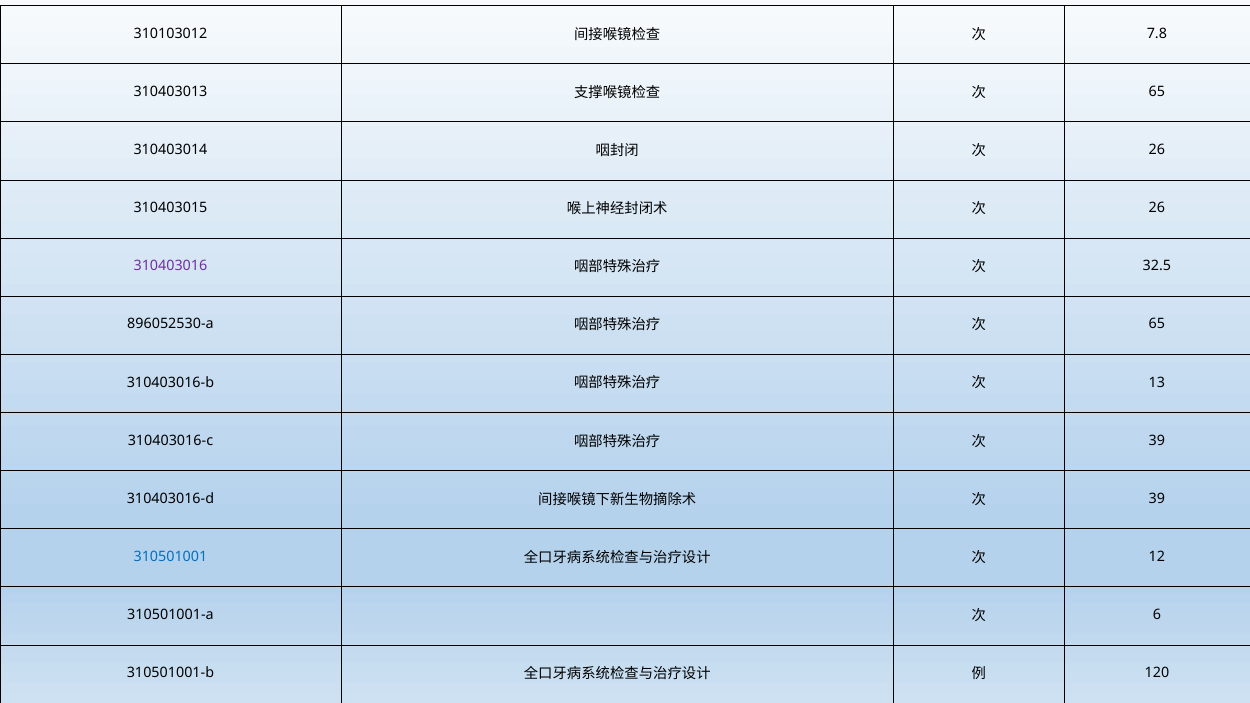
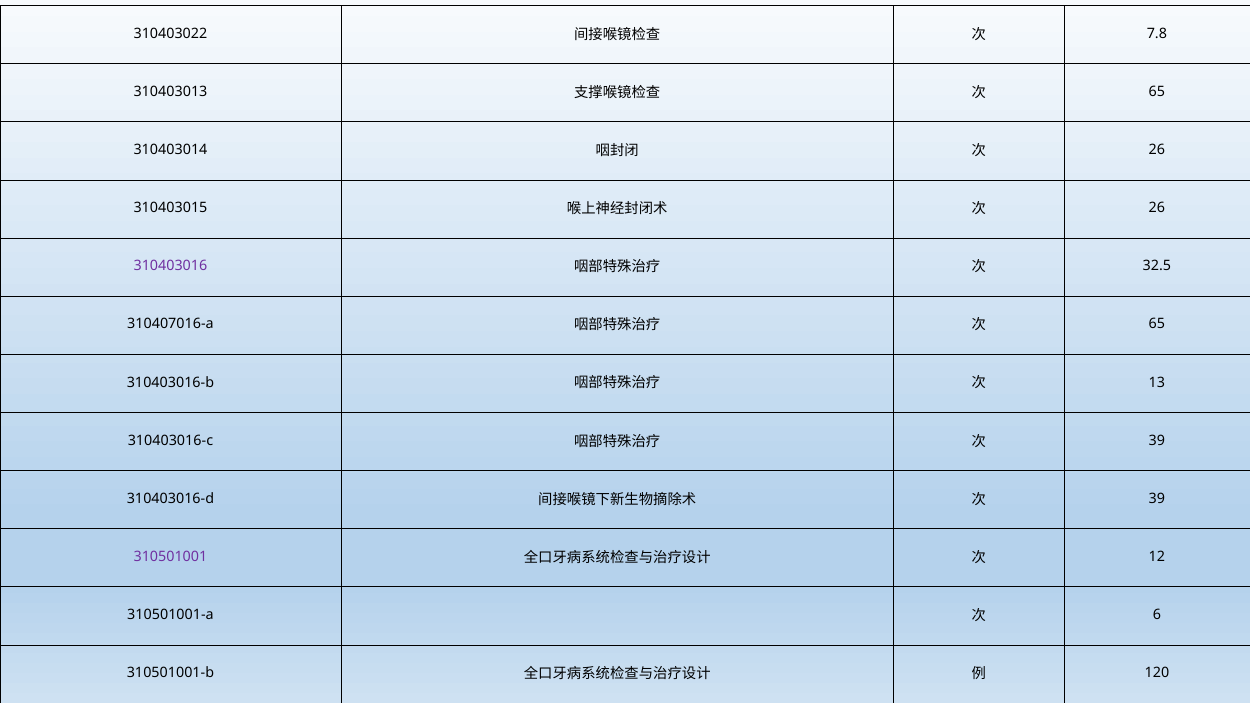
310103012: 310103012 -> 310403022
896052530-a: 896052530-a -> 310407016-a
310501001 colour: blue -> purple
